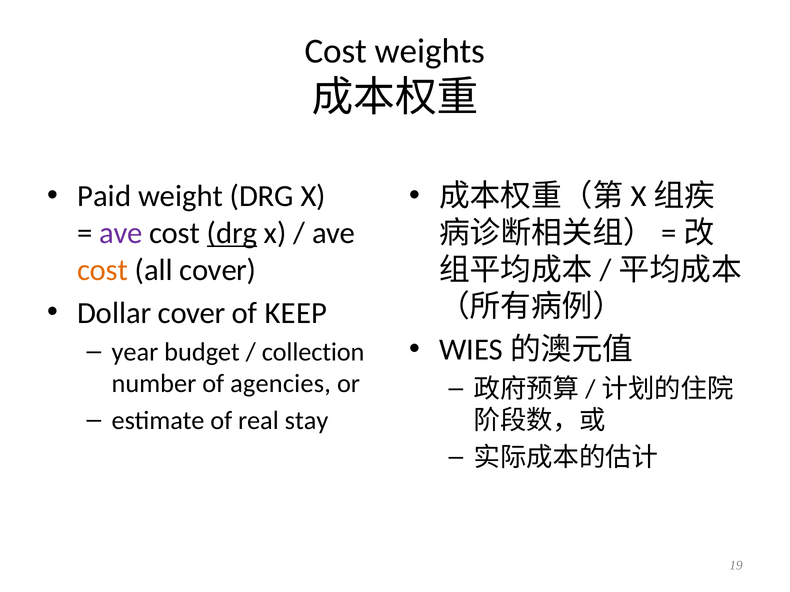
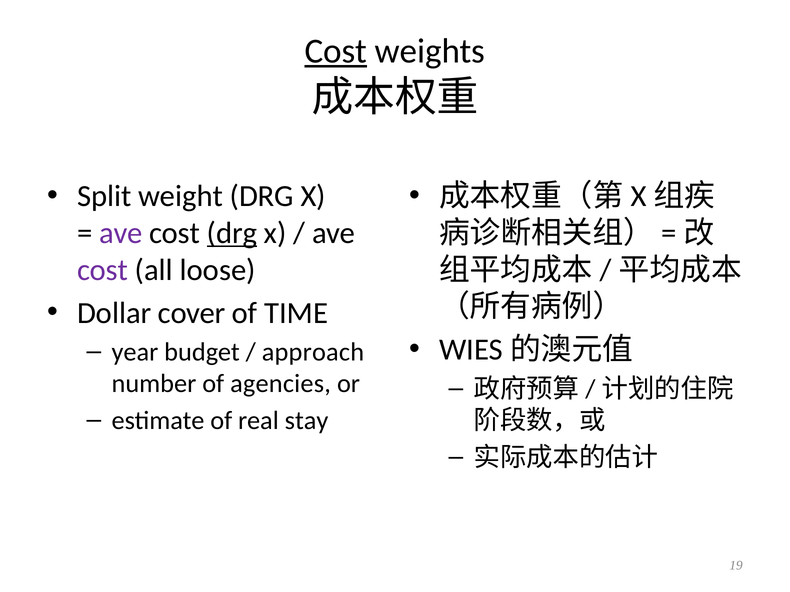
Cost at (336, 51) underline: none -> present
Paid: Paid -> Split
cost at (102, 270) colour: orange -> purple
all cover: cover -> loose
KEEP: KEEP -> TIME
collection: collection -> approach
